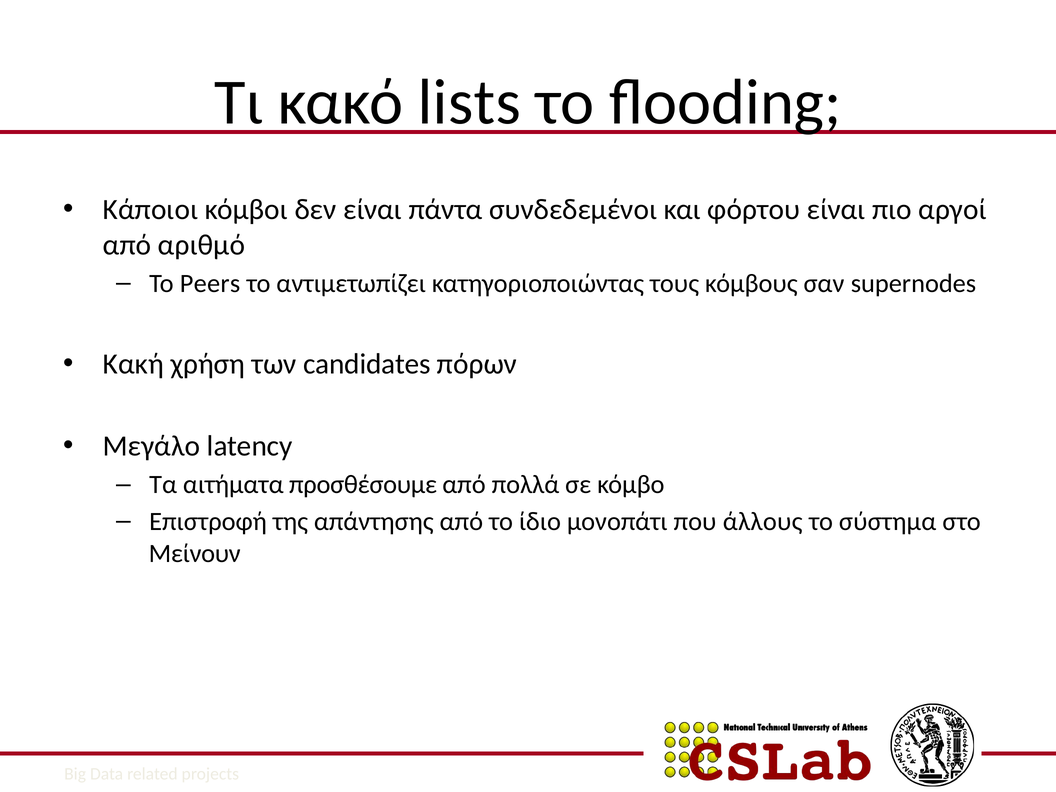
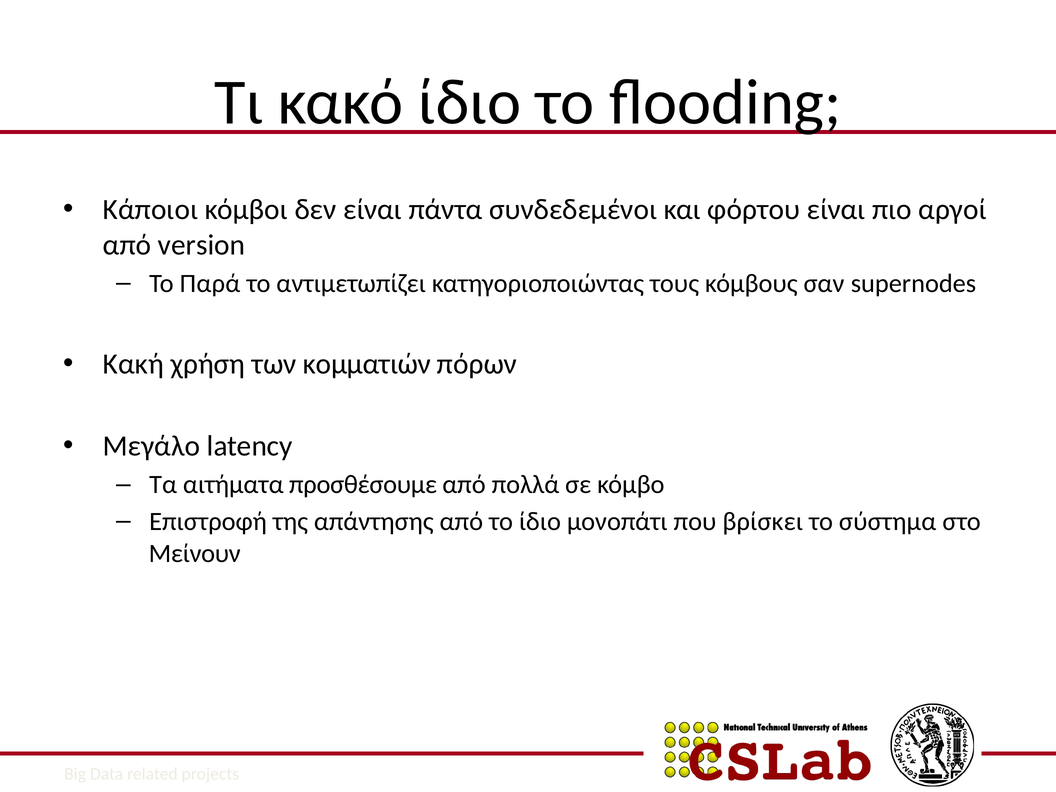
κακό lists: lists -> ίδιο
αριθμό: αριθμό -> version
Peers: Peers -> Παρά
candidates: candidates -> κομματιών
άλλους: άλλους -> βρίσκει
